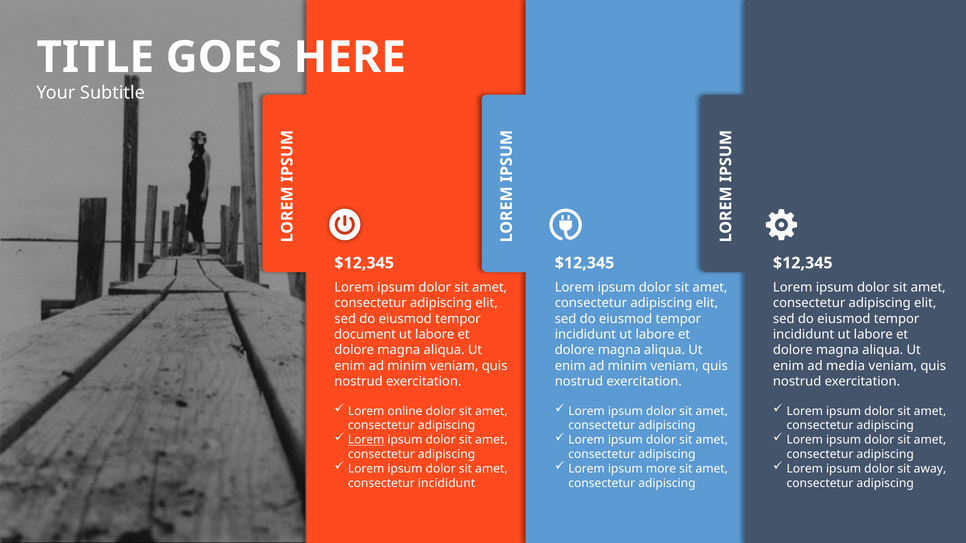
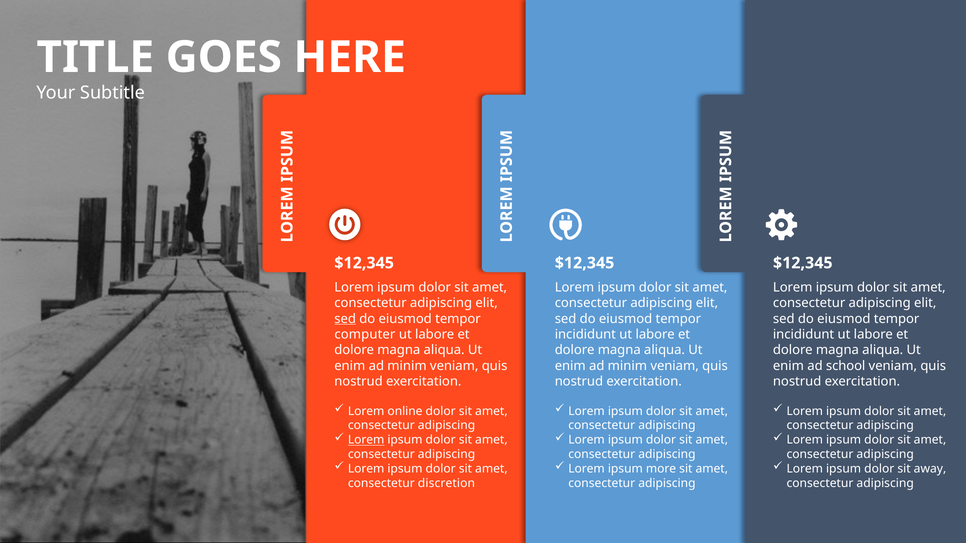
sed at (345, 319) underline: none -> present
document: document -> computer
media: media -> school
consectetur incididunt: incididunt -> discretion
